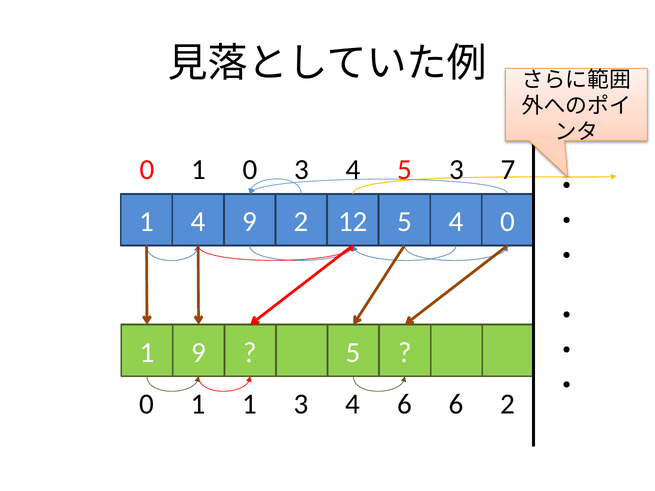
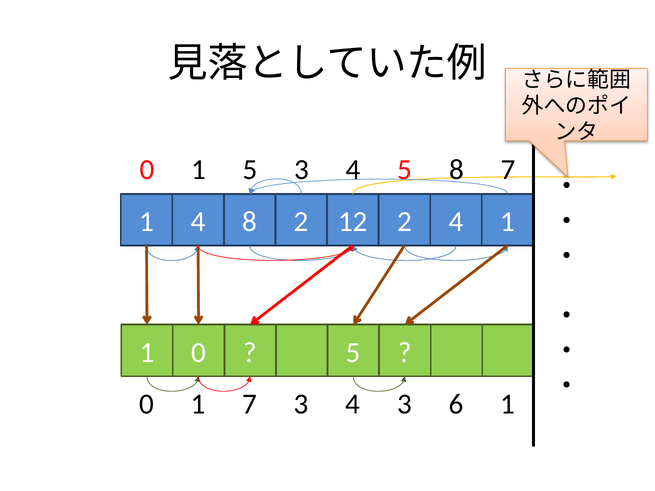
1 0: 0 -> 5
5 3: 3 -> 8
4 9: 9 -> 8
12 5: 5 -> 2
4 0: 0 -> 1
9 at (199, 353): 9 -> 0
1 1: 1 -> 7
4 6: 6 -> 3
6 2: 2 -> 1
